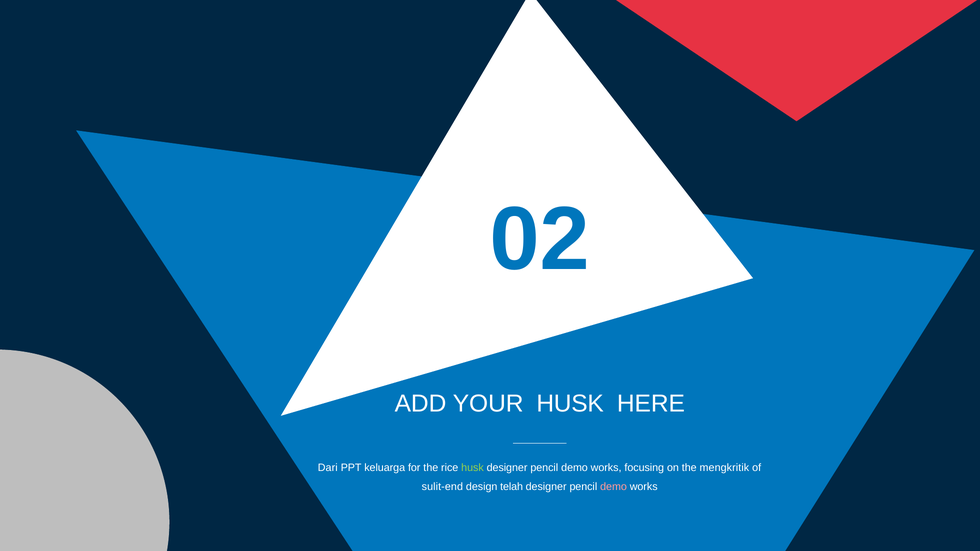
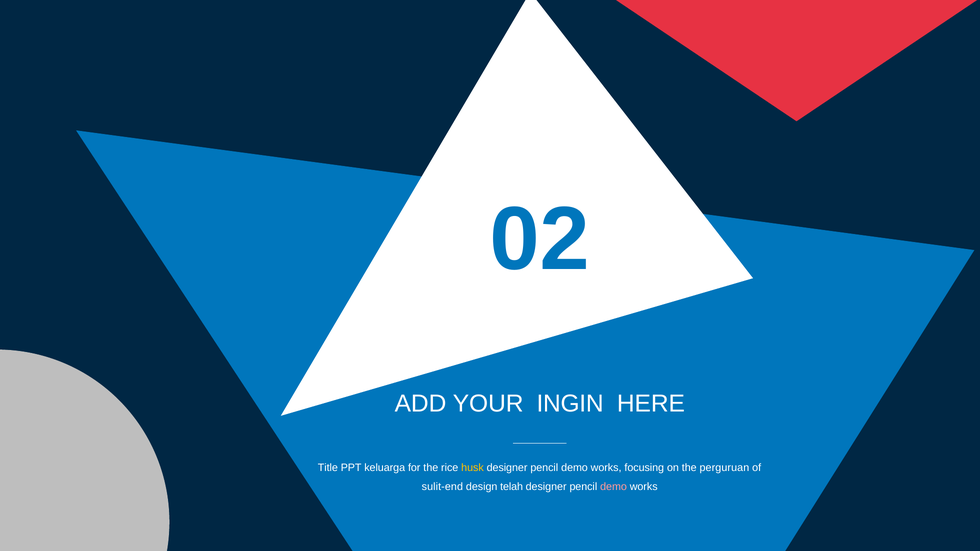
YOUR HUSK: HUSK -> INGIN
Dari: Dari -> Title
husk at (472, 468) colour: light green -> yellow
mengkritik: mengkritik -> perguruan
